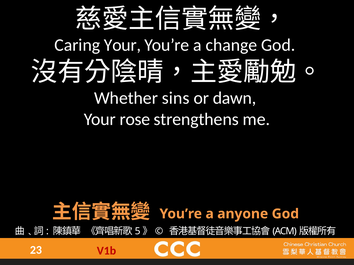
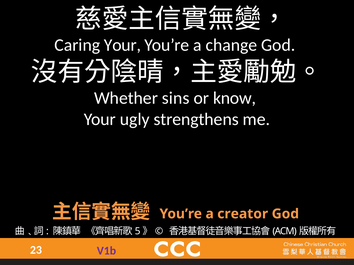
dawn: dawn -> know
rose: rose -> ugly
anyone: anyone -> creator
V1b colour: red -> purple
